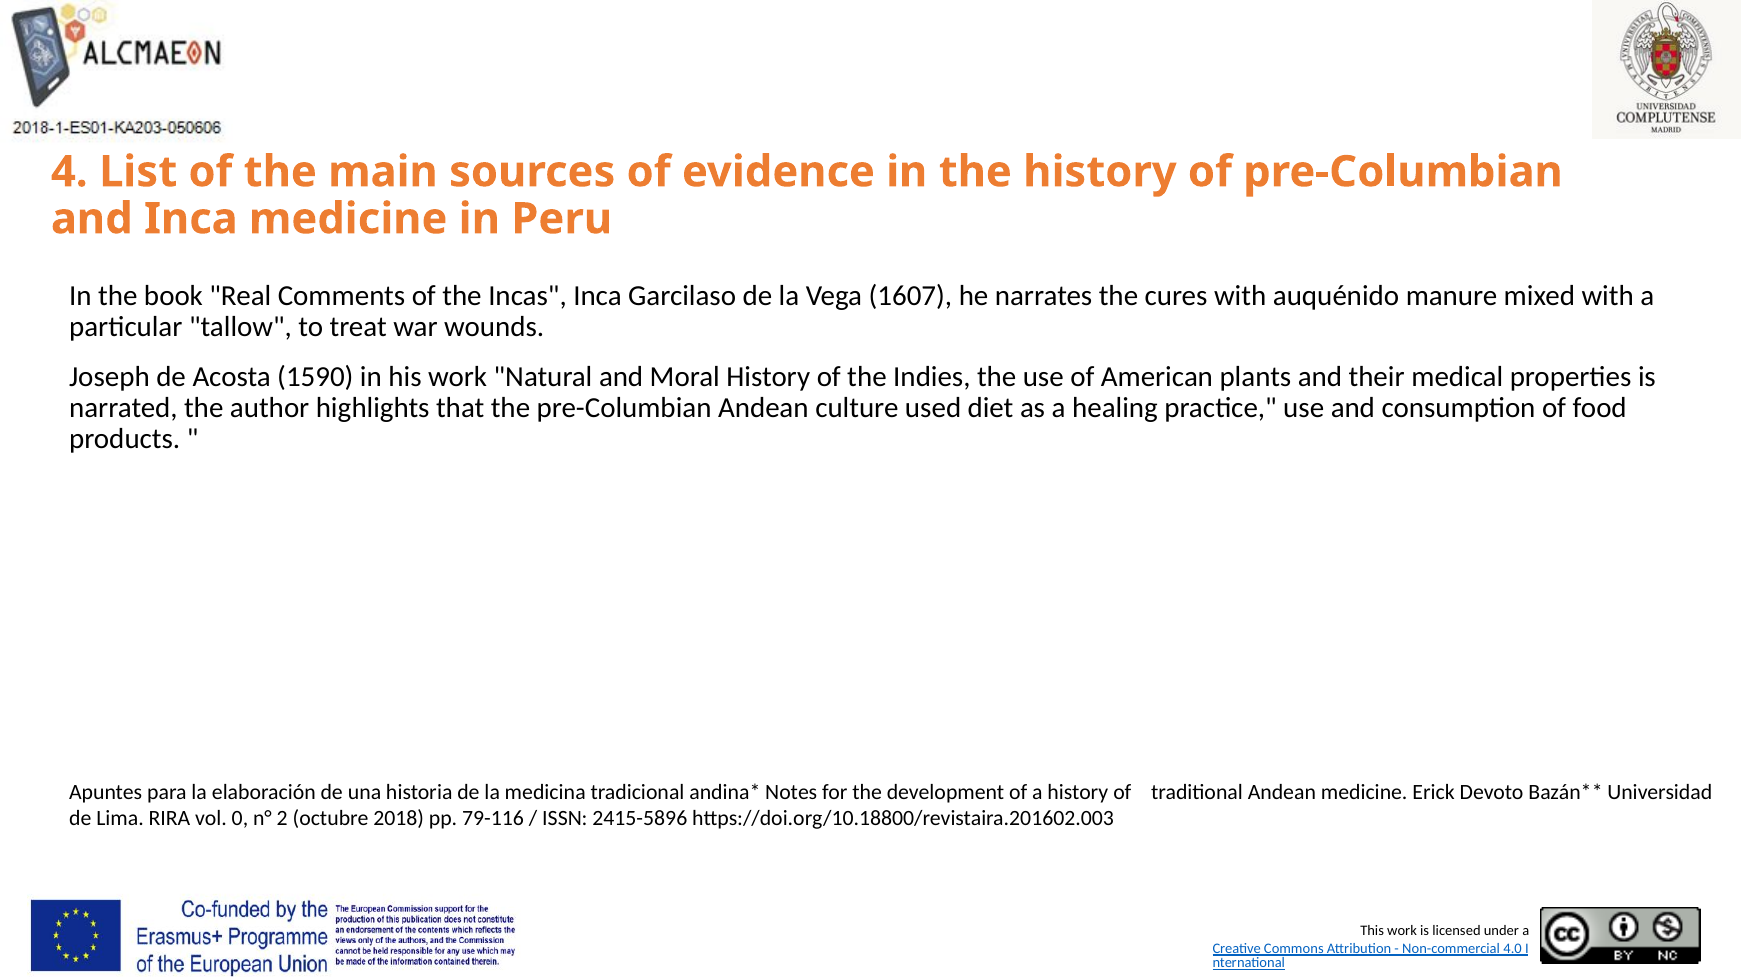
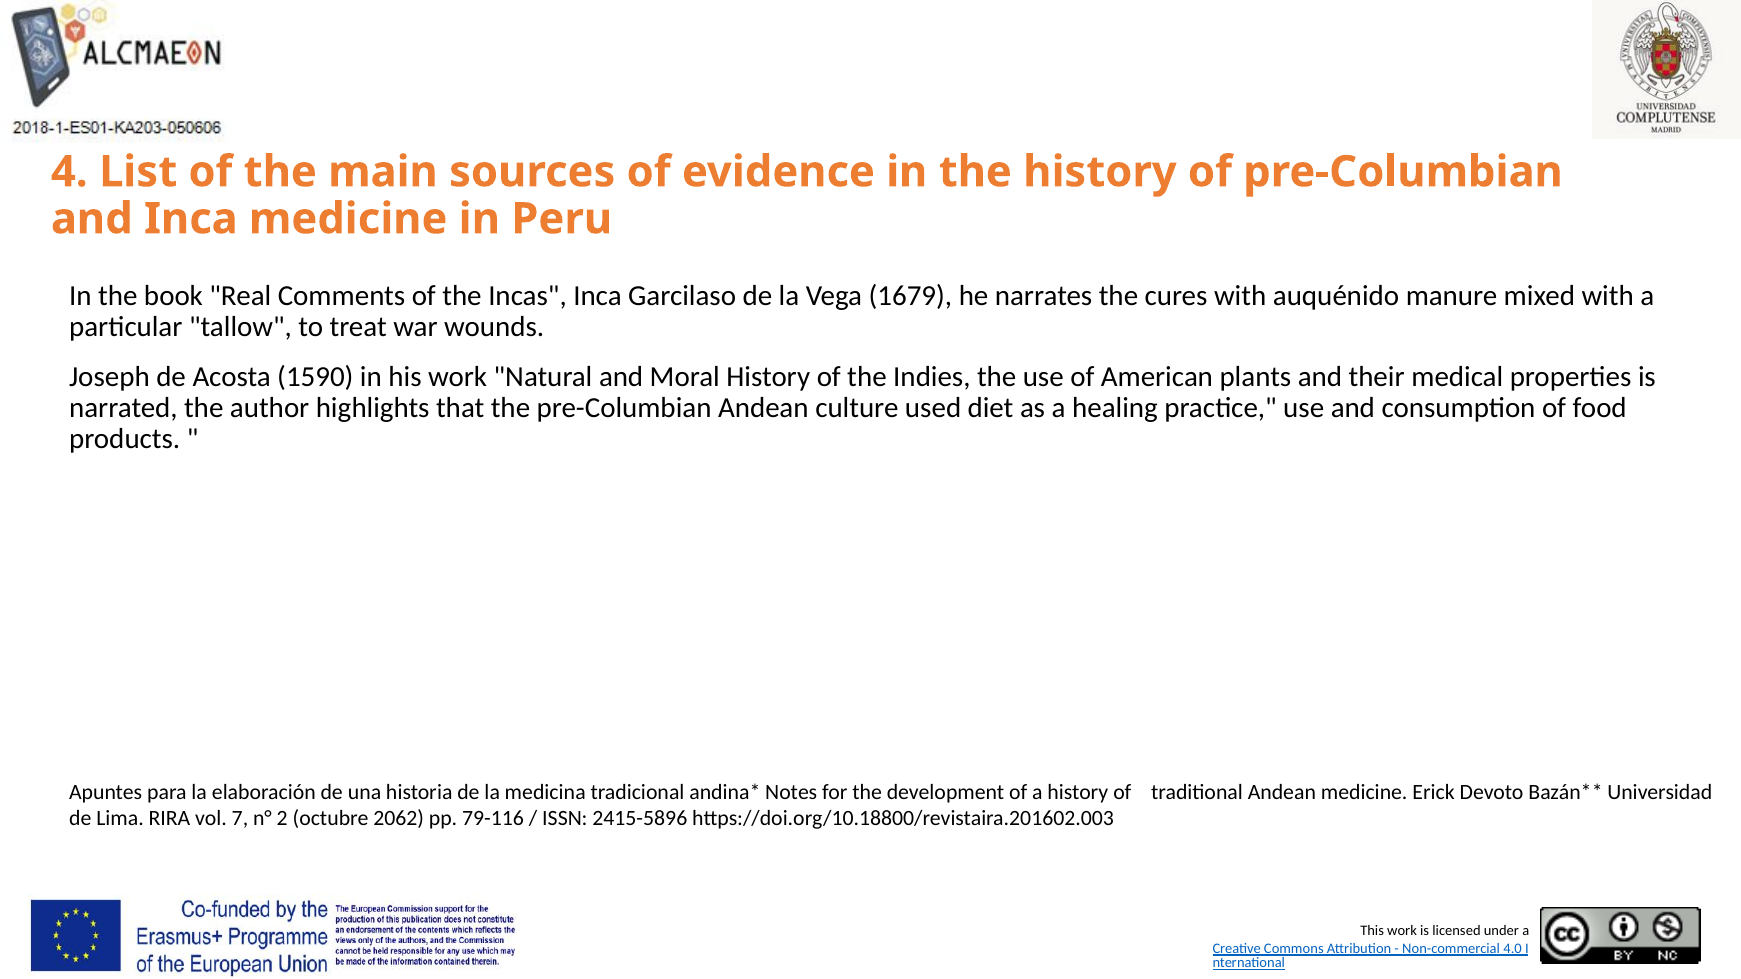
1607: 1607 -> 1679
0: 0 -> 7
2018: 2018 -> 2062
